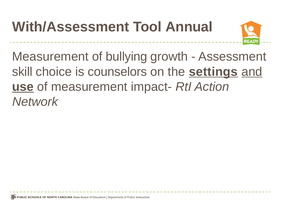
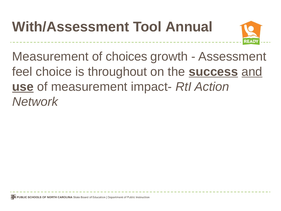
bullying: bullying -> choices
skill: skill -> feel
counselors: counselors -> throughout
settings: settings -> success
